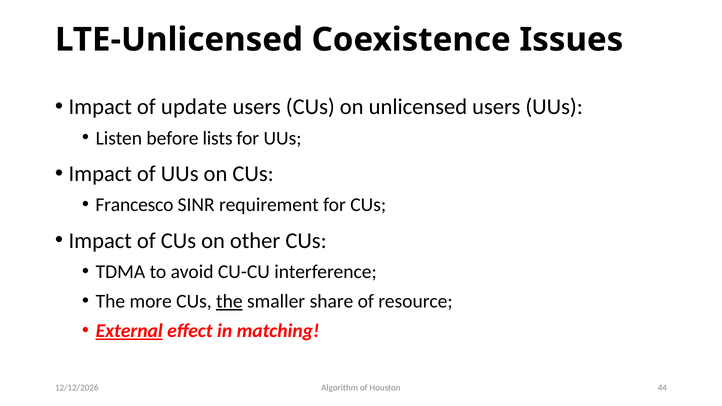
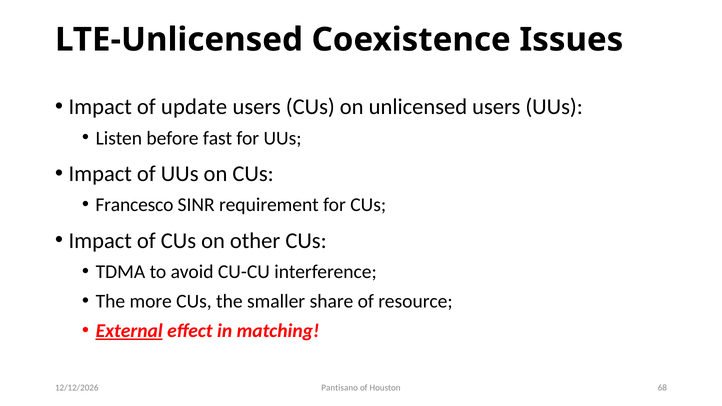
lists: lists -> fast
the at (229, 301) underline: present -> none
Algorithm: Algorithm -> Pantisano
44: 44 -> 68
